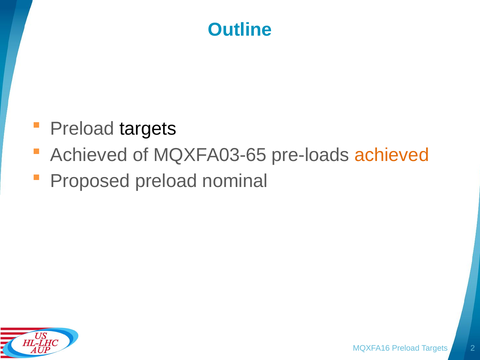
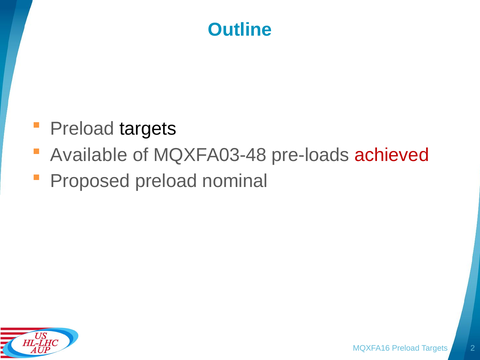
Achieved at (89, 155): Achieved -> Available
MQXFA03-65: MQXFA03-65 -> MQXFA03-48
achieved at (392, 155) colour: orange -> red
